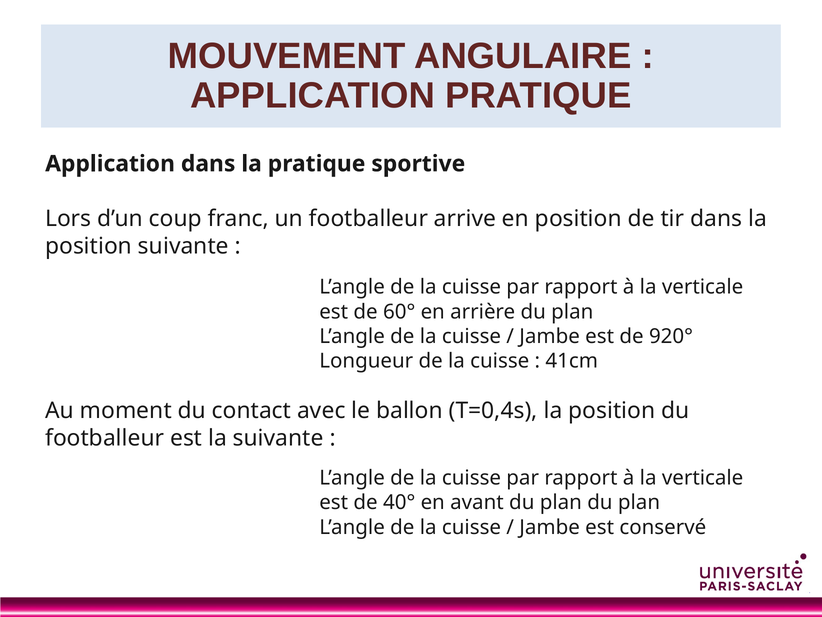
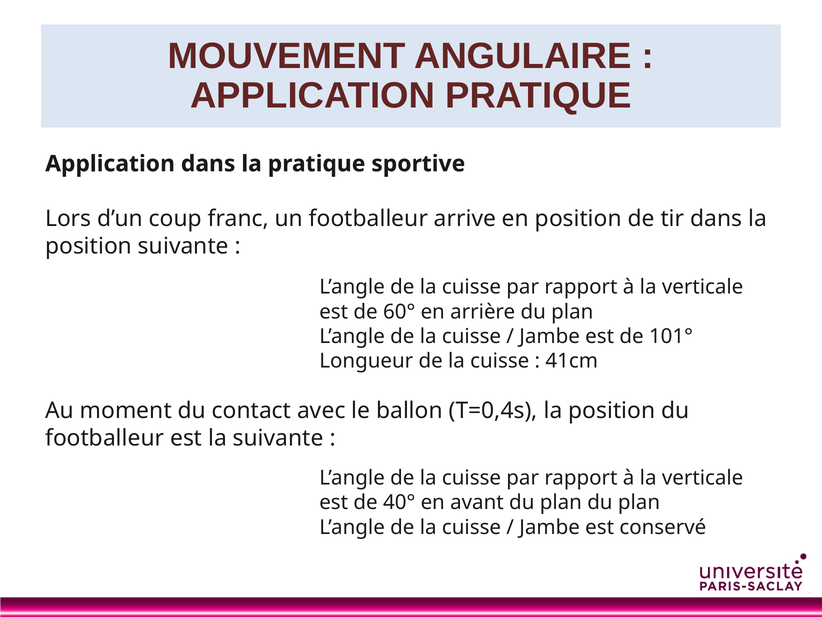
920°: 920° -> 101°
